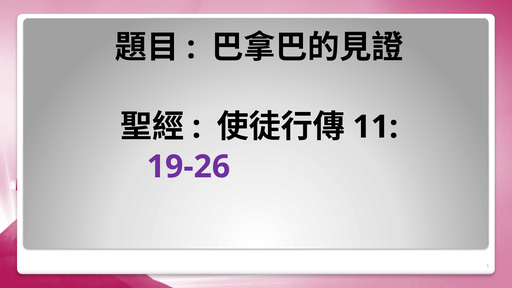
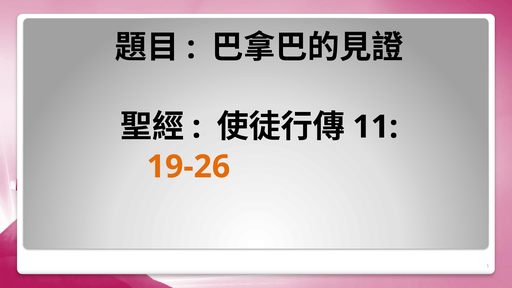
19-26 colour: purple -> orange
